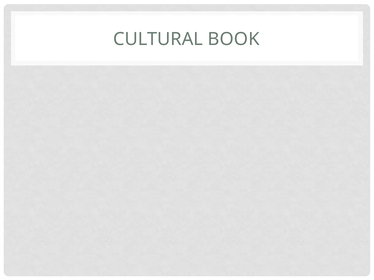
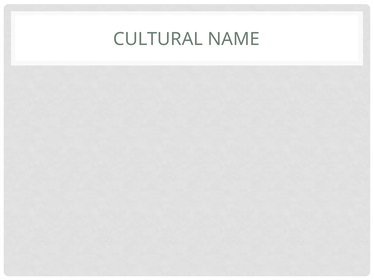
BOOK: BOOK -> NAME
